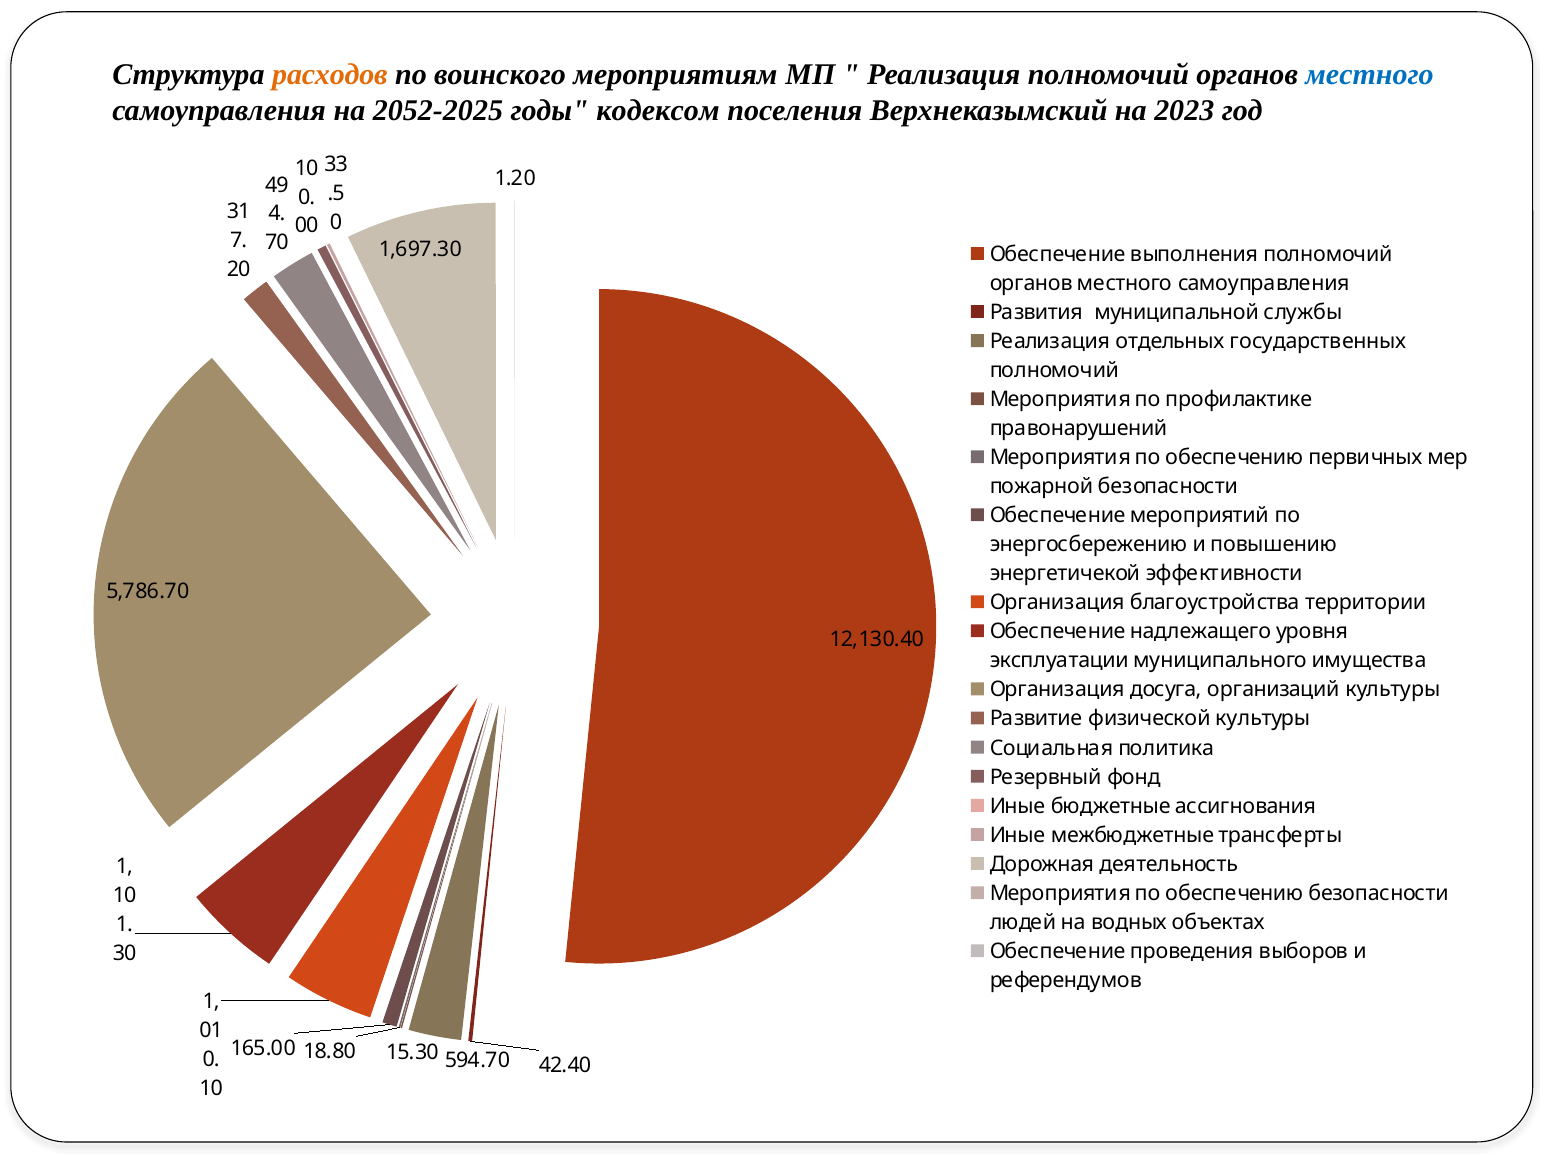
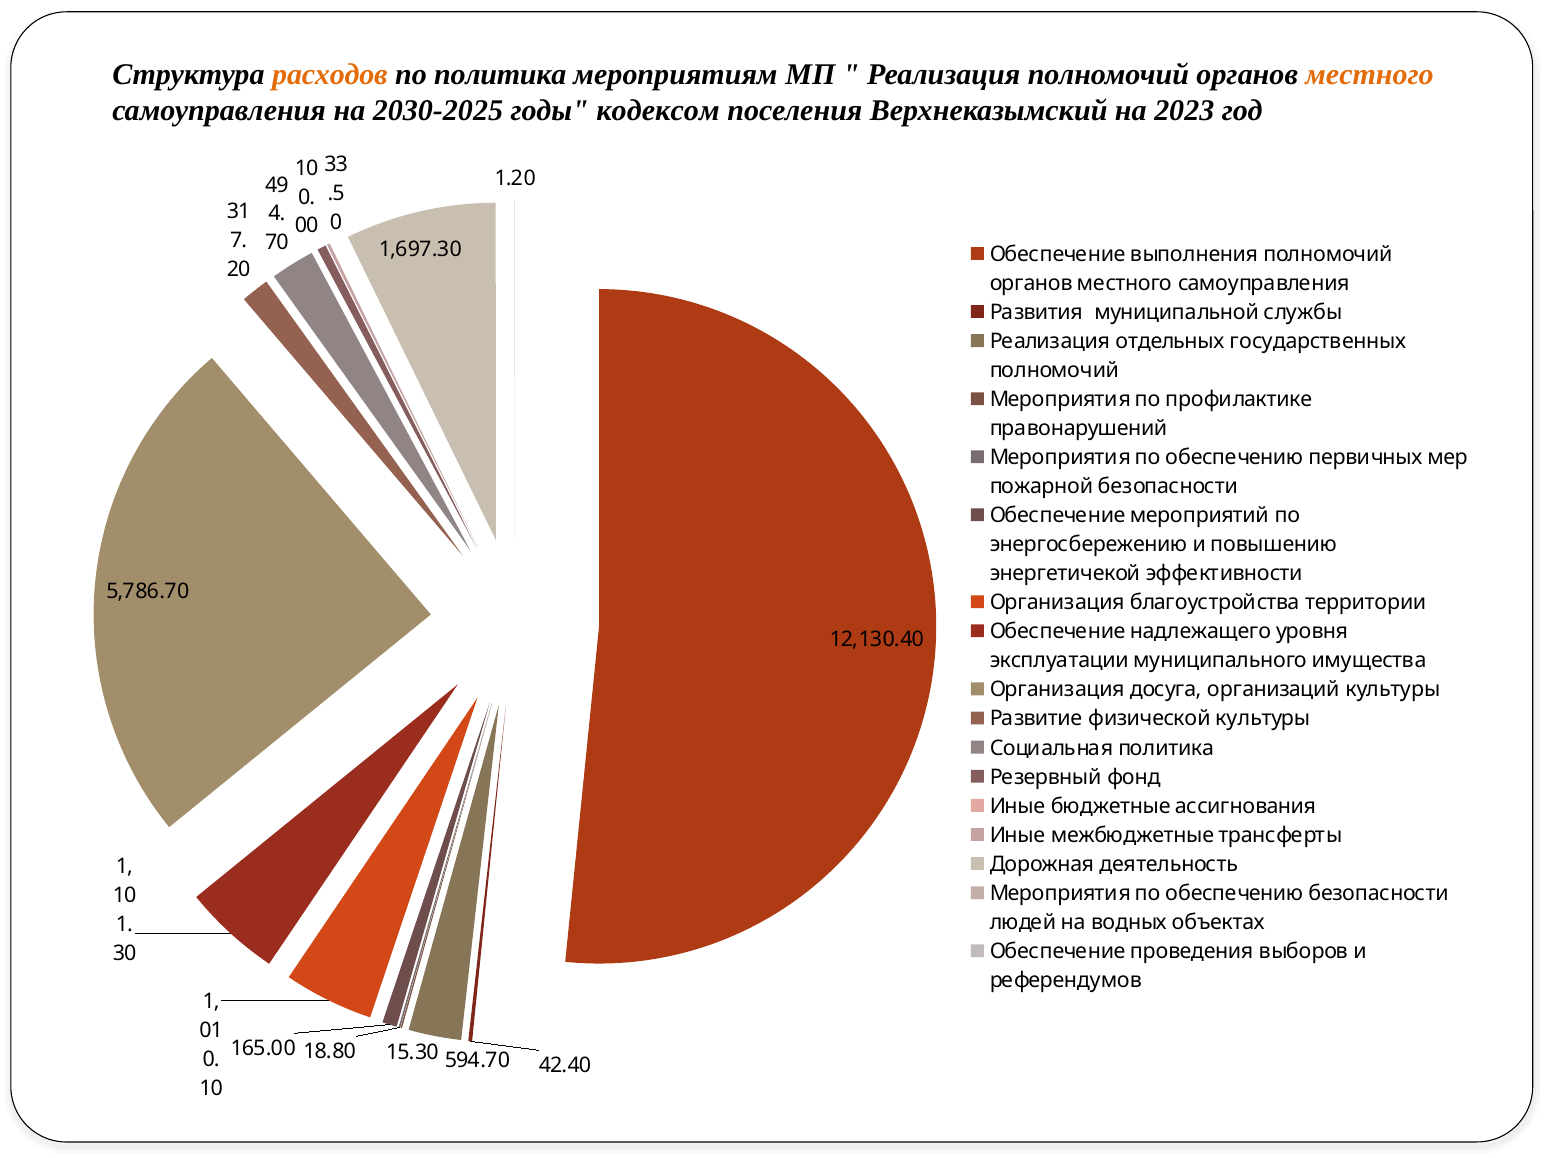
по воинского: воинского -> политика
местного at (1370, 74) colour: blue -> orange
2052-2025: 2052-2025 -> 2030-2025
